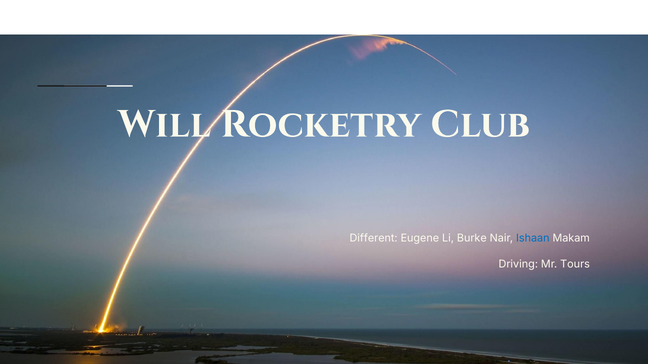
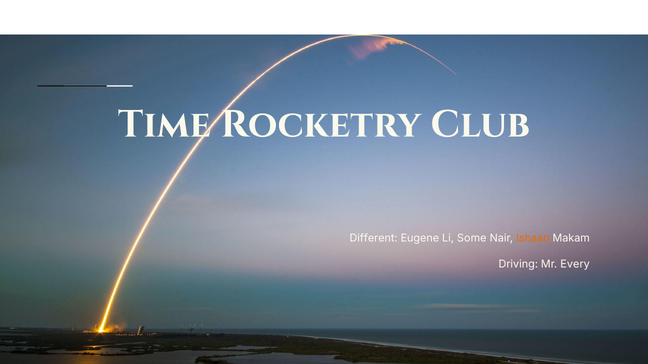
Will: Will -> Time
Burke: Burke -> Some
Ishaan colour: blue -> orange
Tours: Tours -> Every
